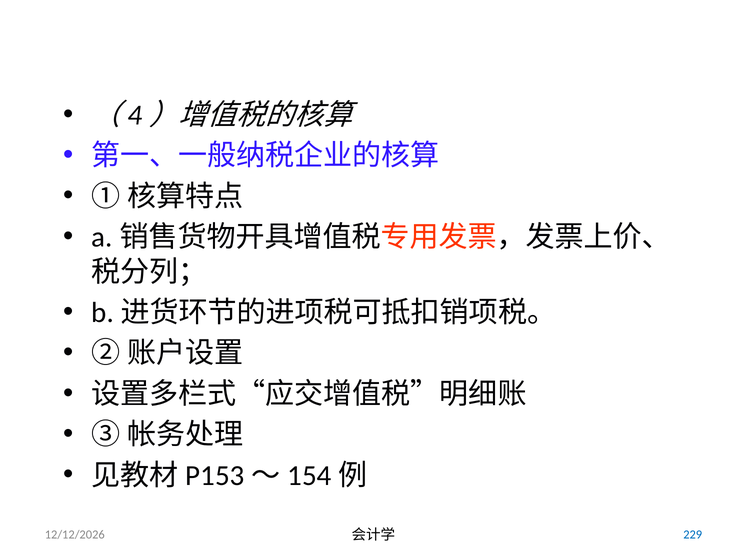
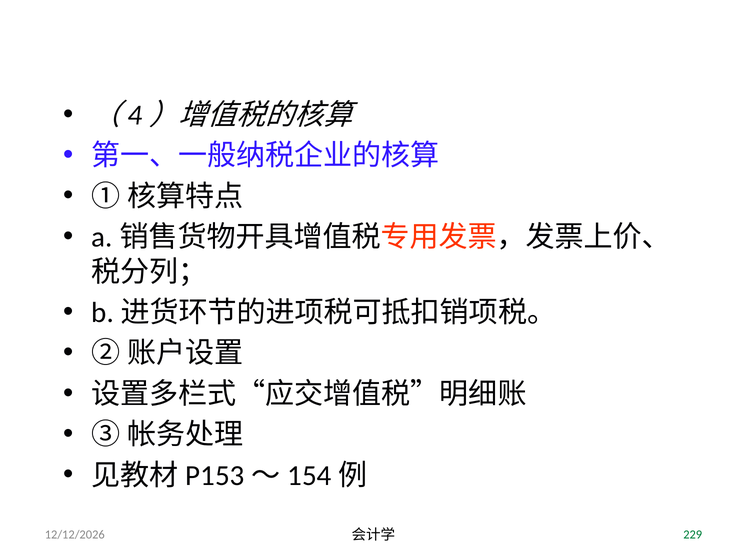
229 colour: blue -> green
